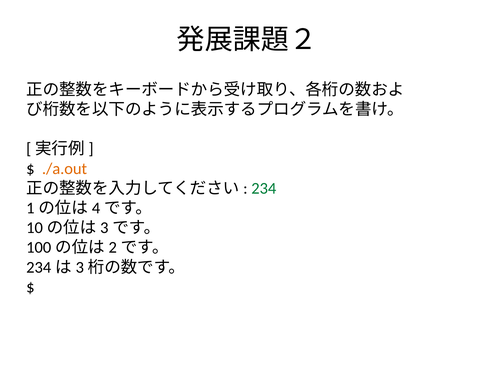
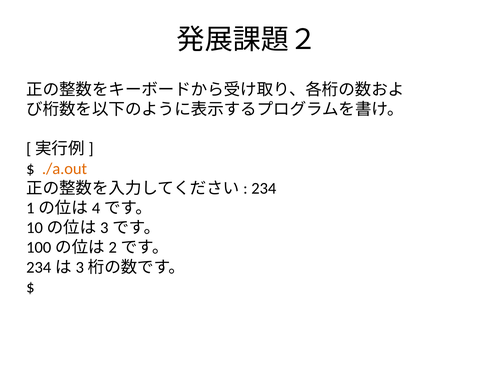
234 colour: green -> black
